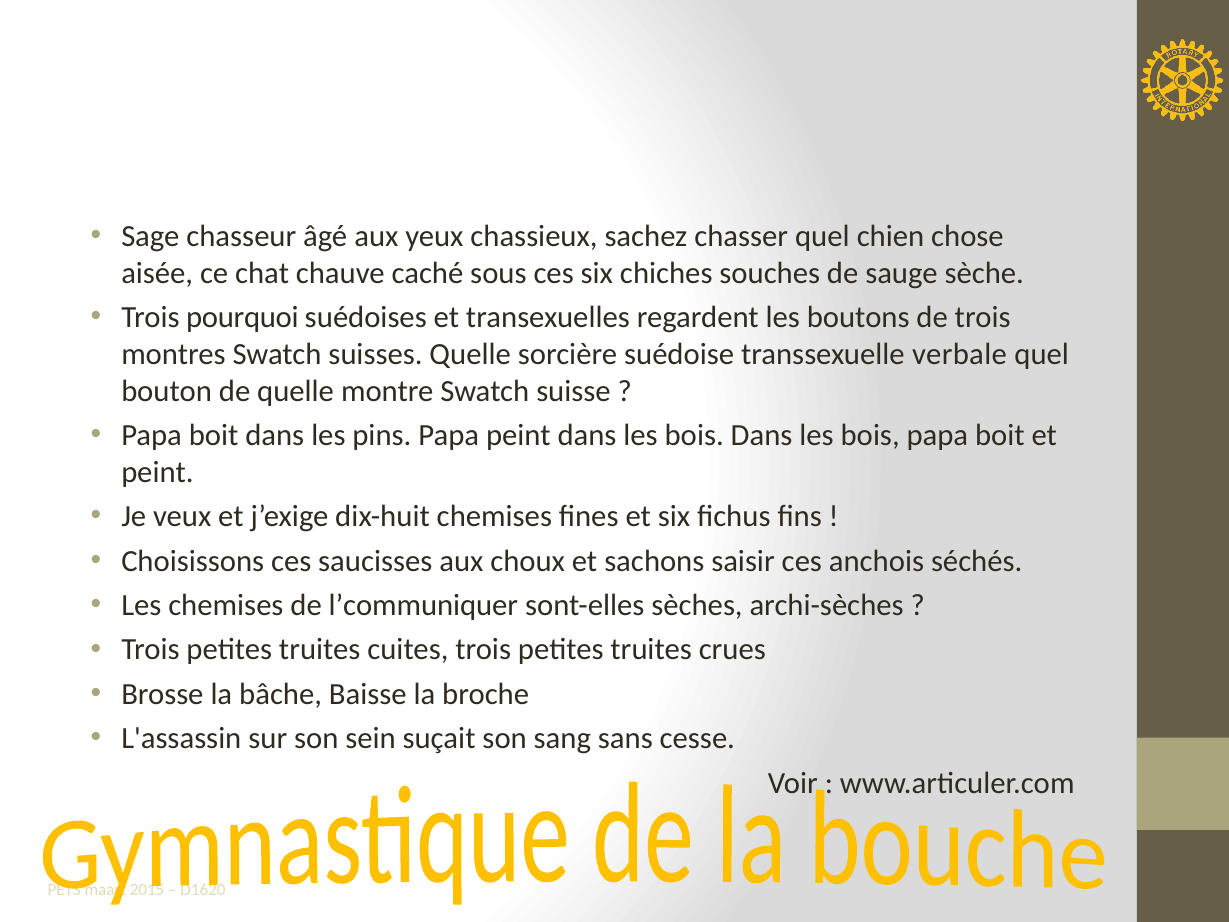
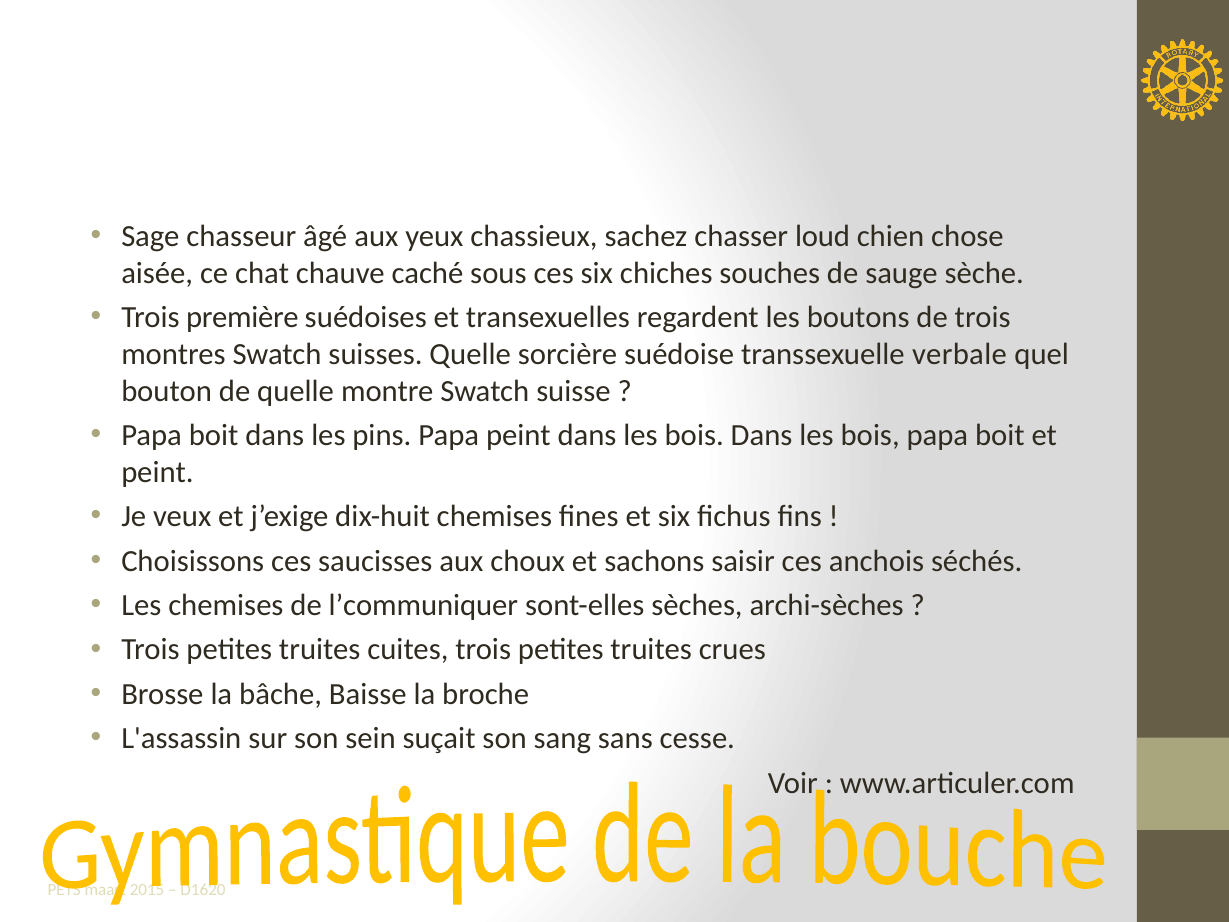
chasser quel: quel -> loud
pourquoi: pourquoi -> première
